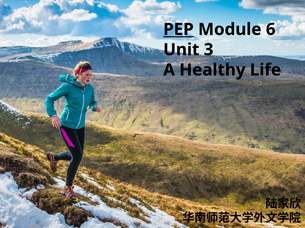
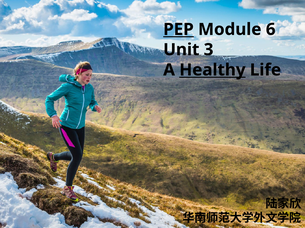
Healthy underline: none -> present
